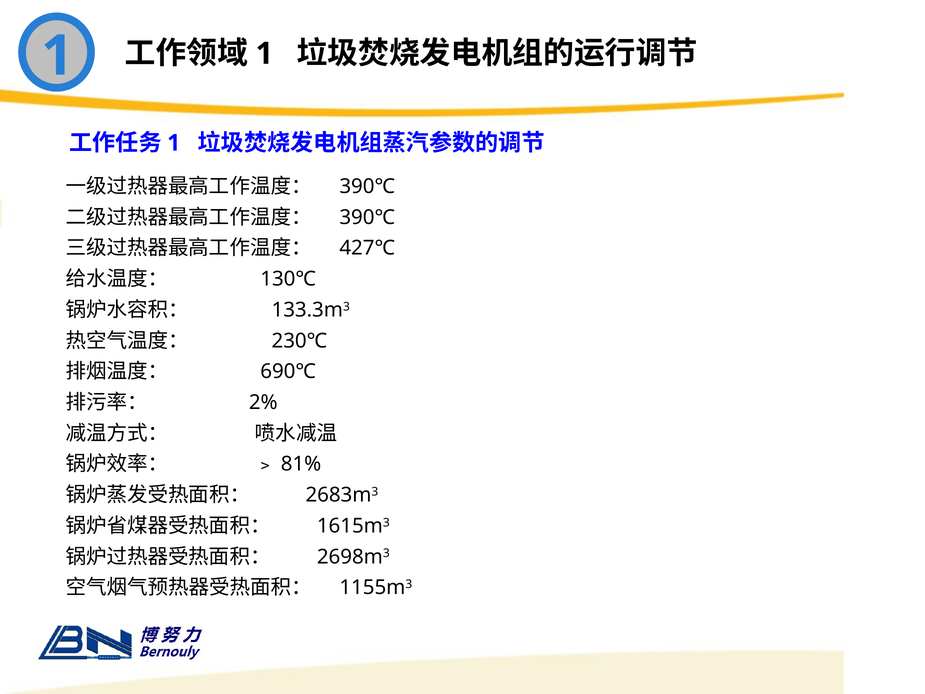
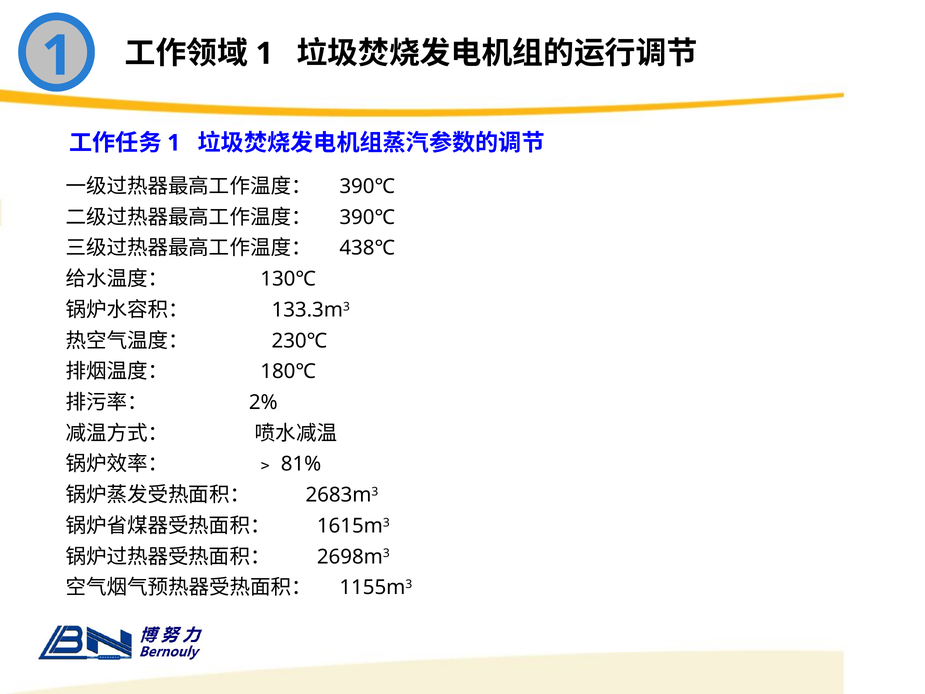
427℃: 427℃ -> 438℃
690℃: 690℃ -> 180℃
